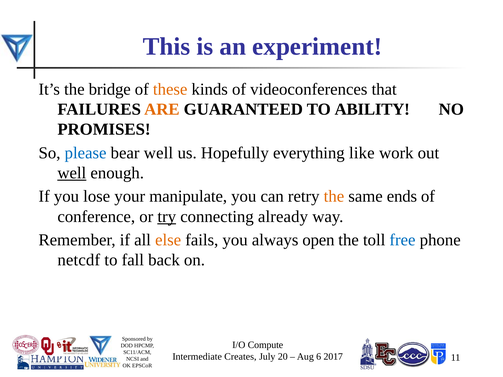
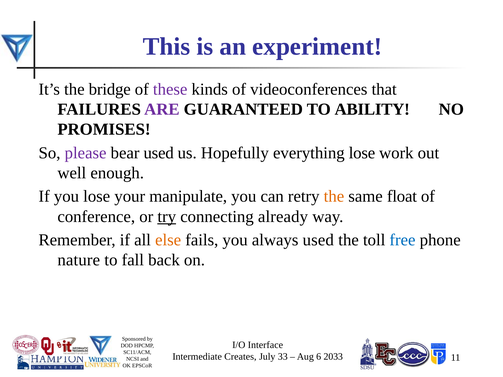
these colour: orange -> purple
ARE colour: orange -> purple
please colour: blue -> purple
bear well: well -> used
everything like: like -> lose
well at (72, 173) underline: present -> none
ends: ends -> float
always open: open -> used
netcdf: netcdf -> nature
Compute: Compute -> Interface
20: 20 -> 33
2017: 2017 -> 2033
